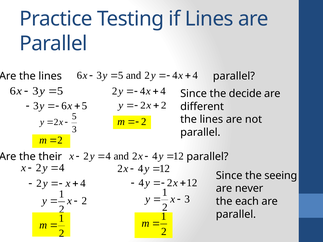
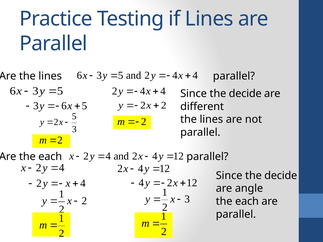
their at (50, 157): their -> each
seeing at (281, 176): seeing -> decide
never: never -> angle
